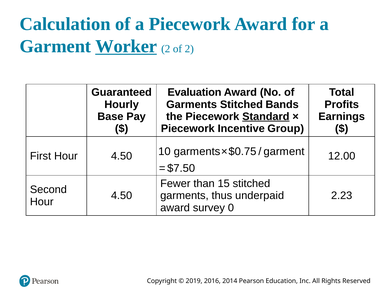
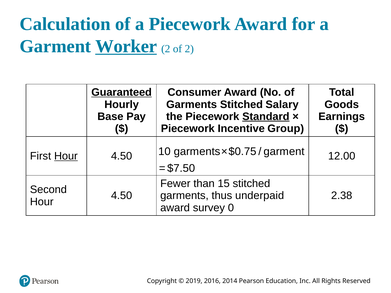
Guaranteed underline: none -> present
Evaluation: Evaluation -> Consumer
Bands: Bands -> Salary
Profits: Profits -> Goods
Hour at (66, 156) underline: none -> present
2.23: 2.23 -> 2.38
